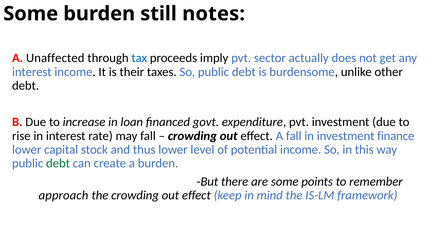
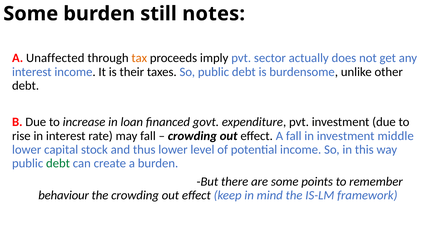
tax colour: blue -> orange
finance: finance -> middle
approach: approach -> behaviour
